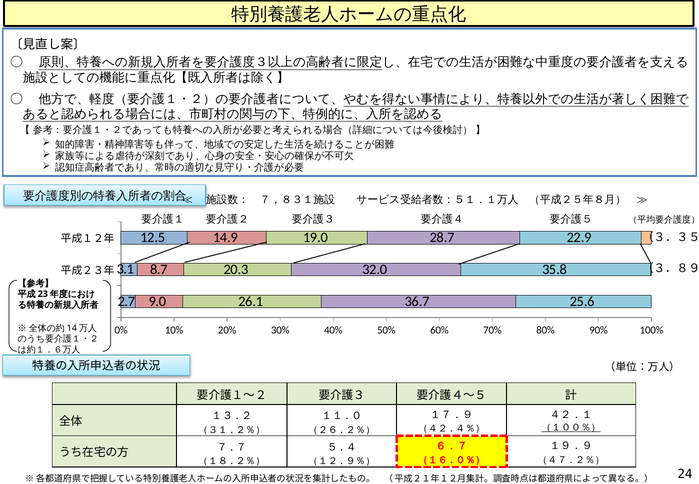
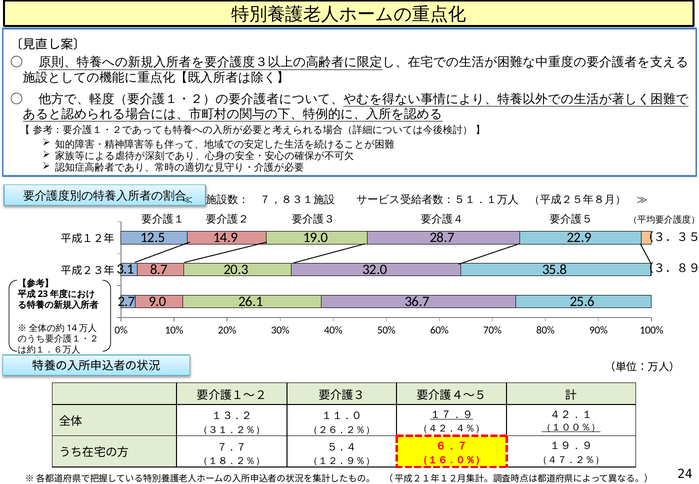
１７．９ underline: none -> present
